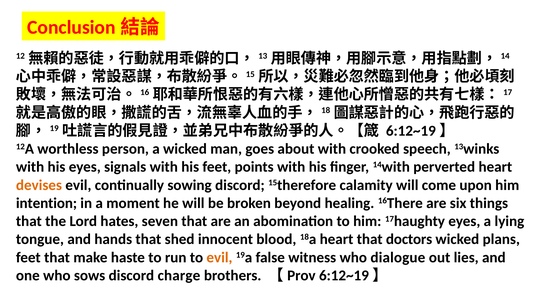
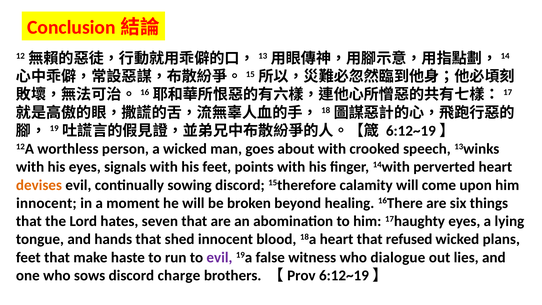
intention at (46, 203): intention -> innocent
doctors: doctors -> refused
evil at (219, 257) colour: orange -> purple
